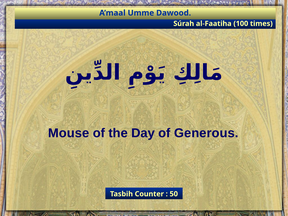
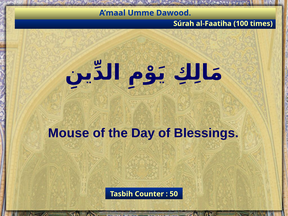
Generous: Generous -> Blessings
